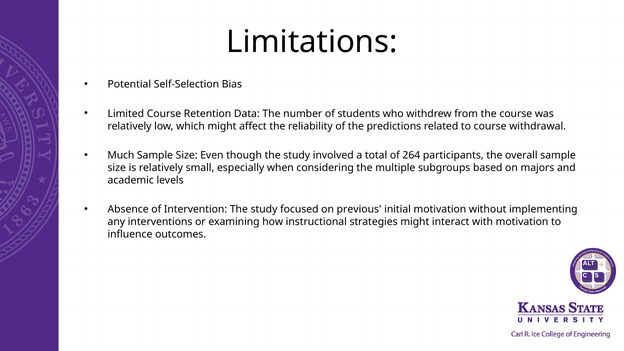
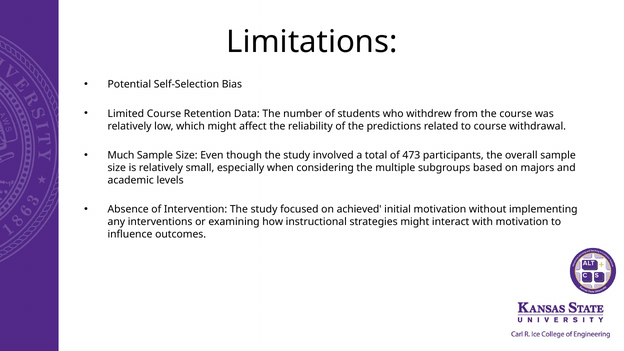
264: 264 -> 473
previous: previous -> achieved
